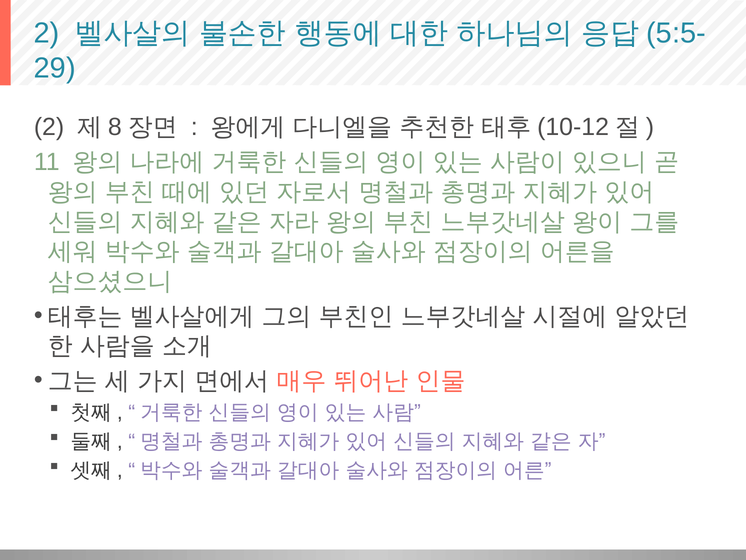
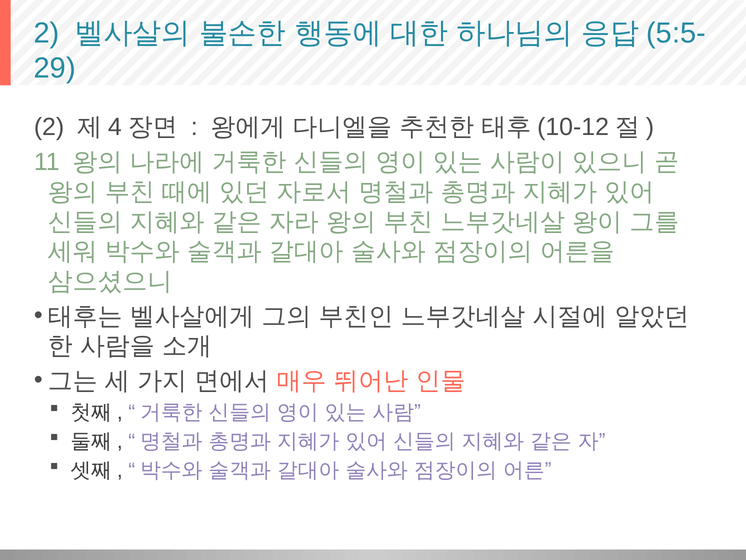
8: 8 -> 4
